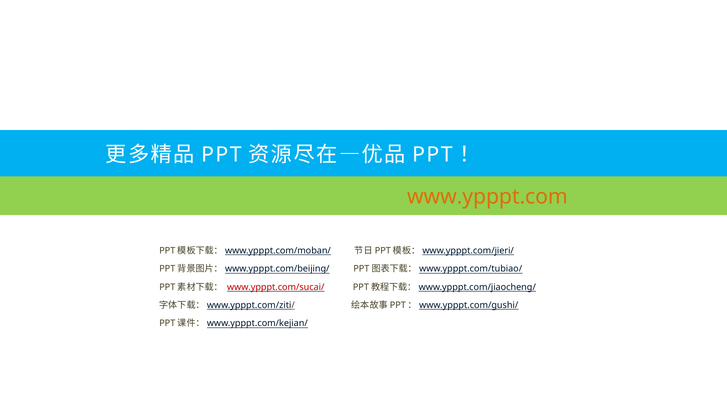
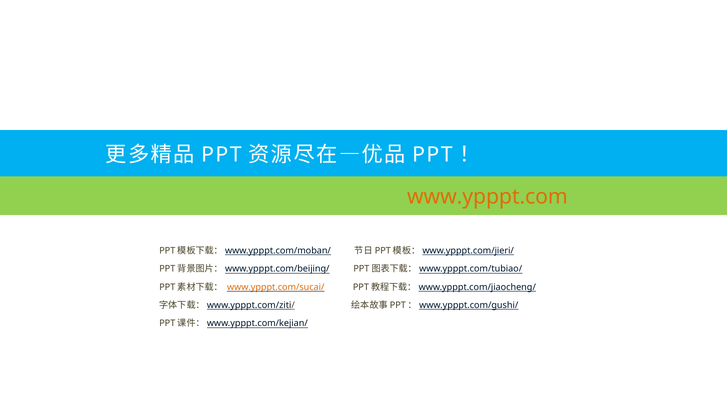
www.ypppt.com/sucai/ colour: red -> orange
